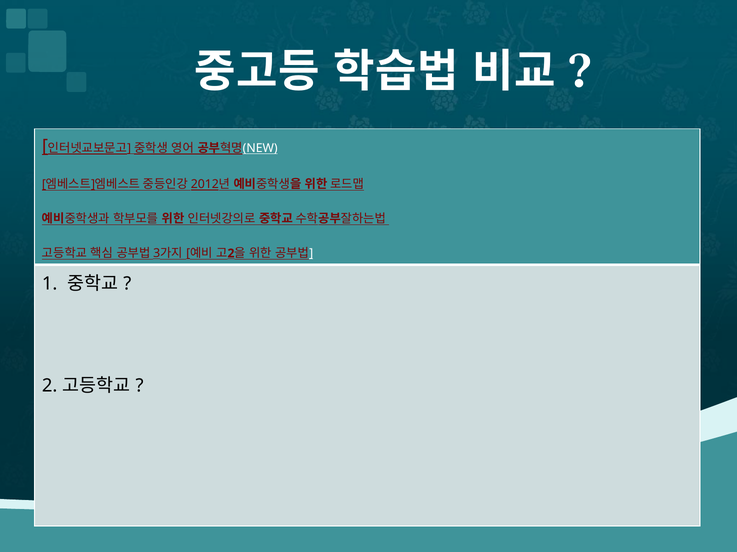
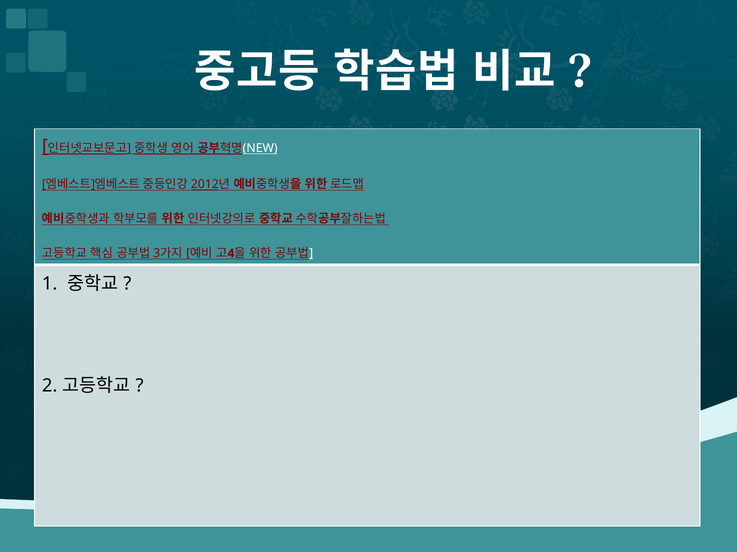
2 at (231, 254): 2 -> 4
